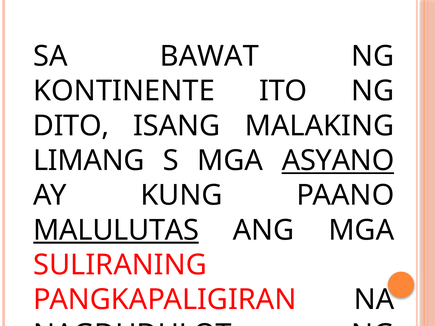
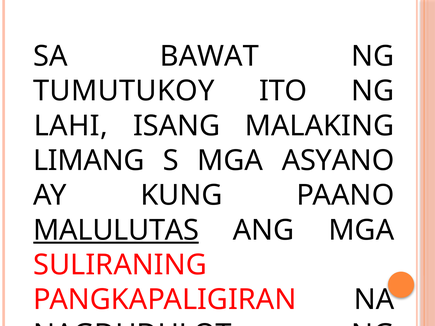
KONTINENTE: KONTINENTE -> TUMUTUKOY
DITO: DITO -> LAHI
ASYANO underline: present -> none
